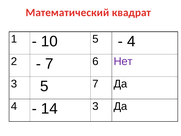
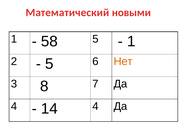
квадрат: квадрат -> новыми
10: 10 -> 58
4 at (131, 41): 4 -> 1
7 at (49, 64): 7 -> 5
Нет colour: purple -> orange
3 5: 5 -> 8
14 3: 3 -> 4
